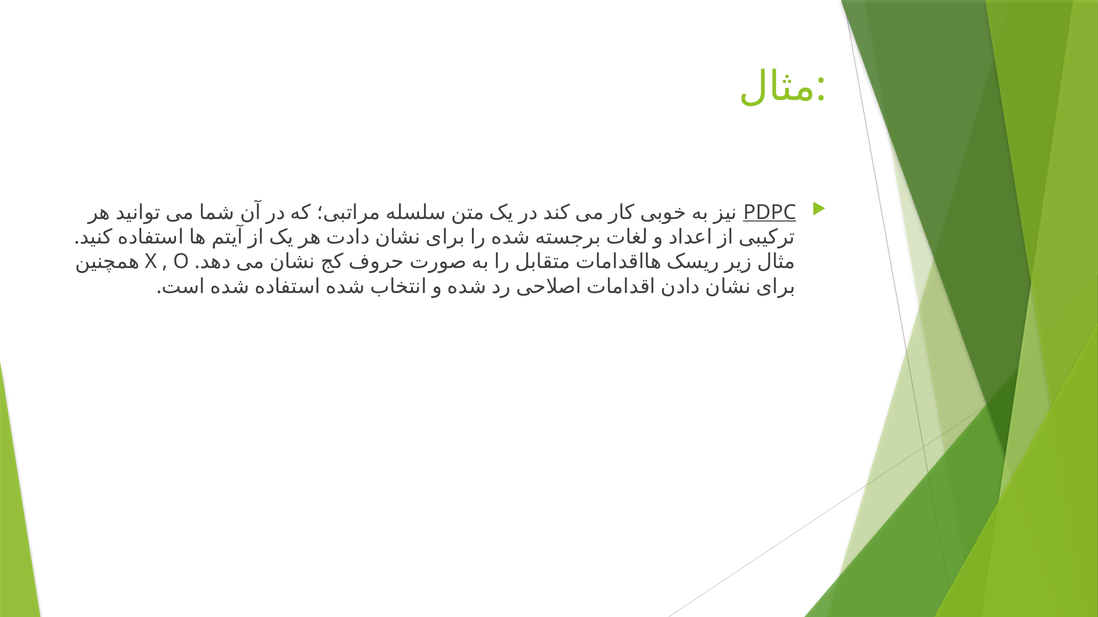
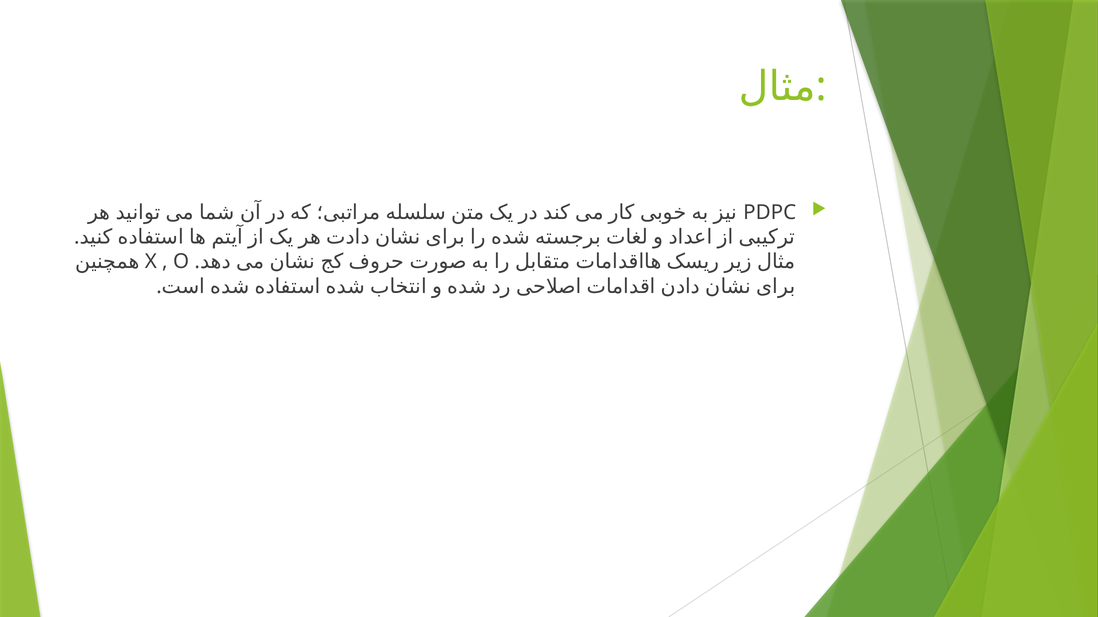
PDPC underline: present -> none
